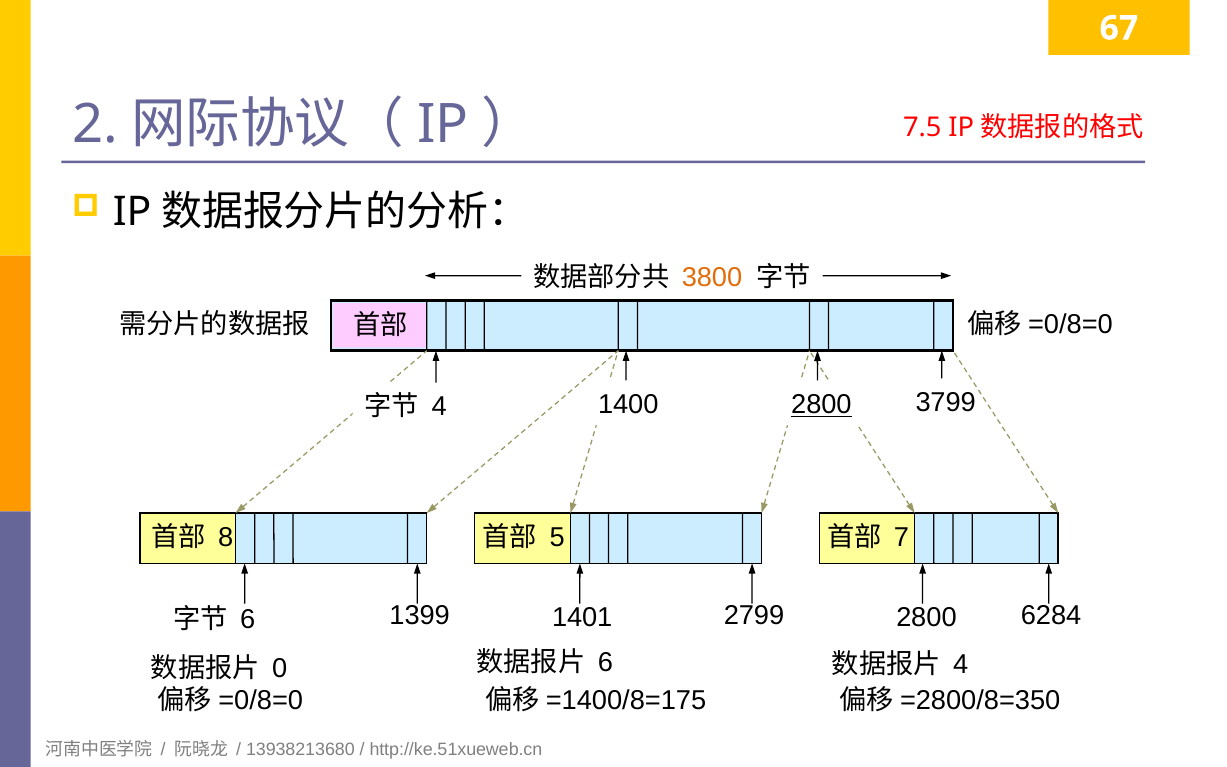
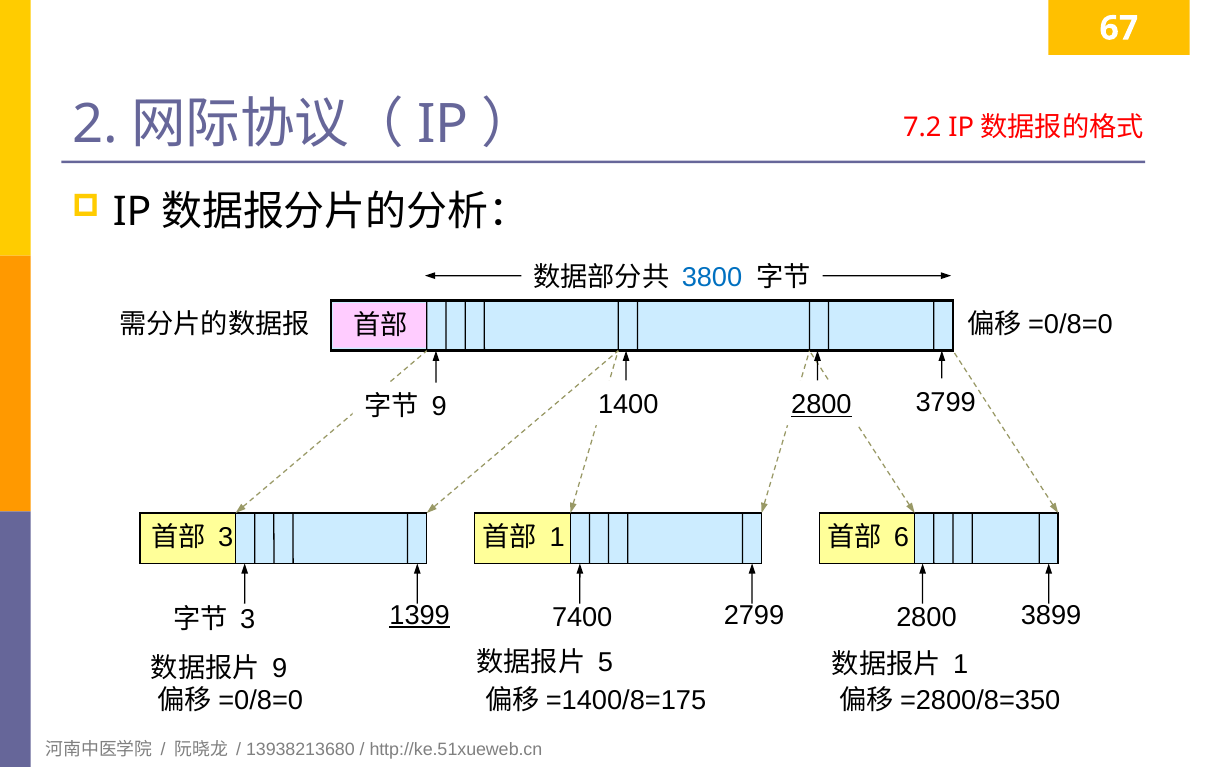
7.5: 7.5 -> 7.2
3800 colour: orange -> blue
4 at (439, 407): 4 -> 9
8 at (226, 537): 8 -> 3
5 at (557, 537): 5 -> 1
7: 7 -> 6
1399 underline: none -> present
1401: 1401 -> 7400
6284: 6284 -> 3899
6 at (248, 620): 6 -> 3
6 at (605, 662): 6 -> 5
4 at (961, 664): 4 -> 1
0 at (280, 668): 0 -> 9
